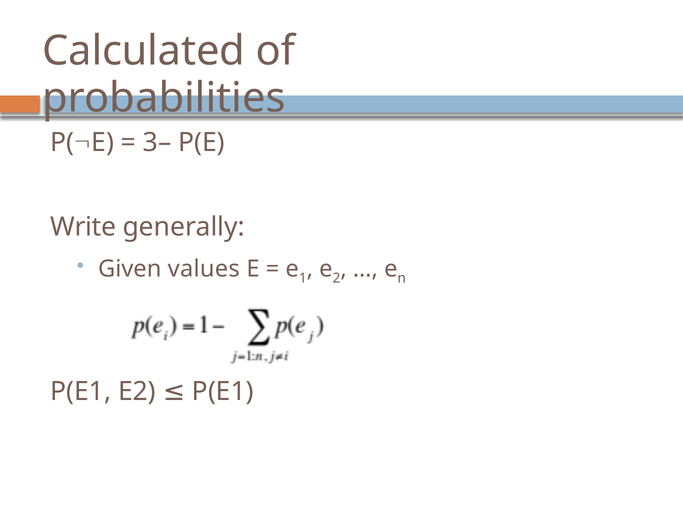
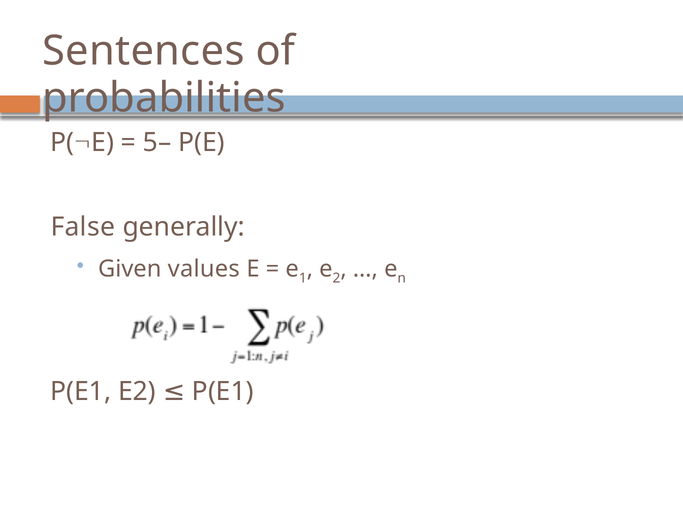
Calculated: Calculated -> Sentences
3–: 3– -> 5–
Write: Write -> False
